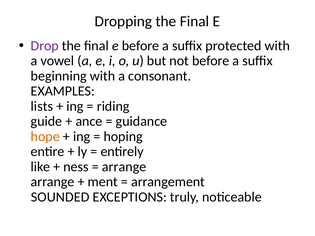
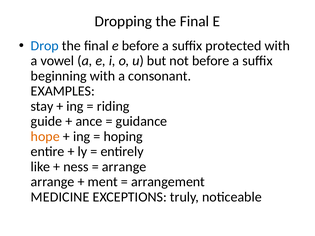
Drop colour: purple -> blue
lists: lists -> stay
SOUNDED: SOUNDED -> MEDICINE
